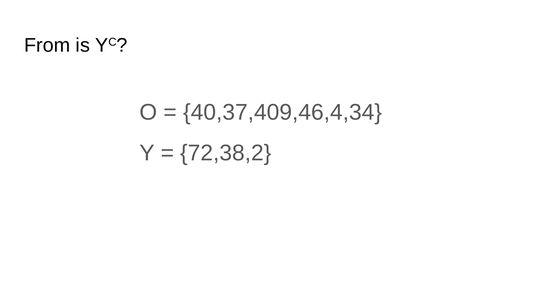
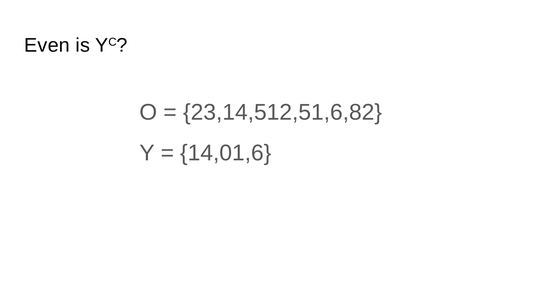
From: From -> Even
40,37,409,46,4,34: 40,37,409,46,4,34 -> 23,14,512,51,6,82
72,38,2: 72,38,2 -> 14,01,6
